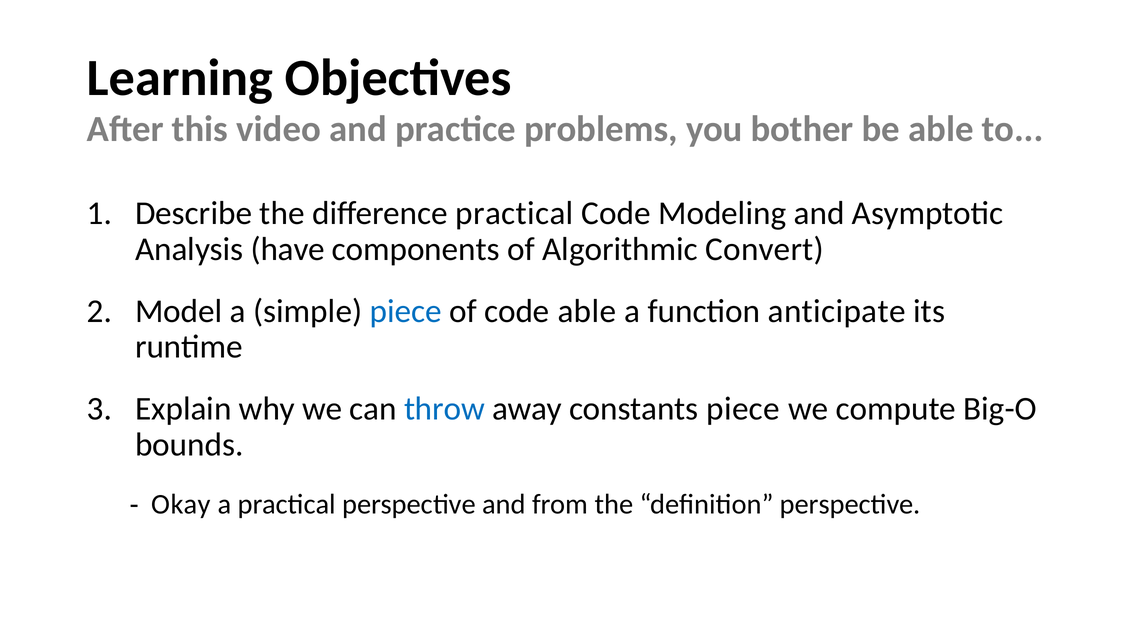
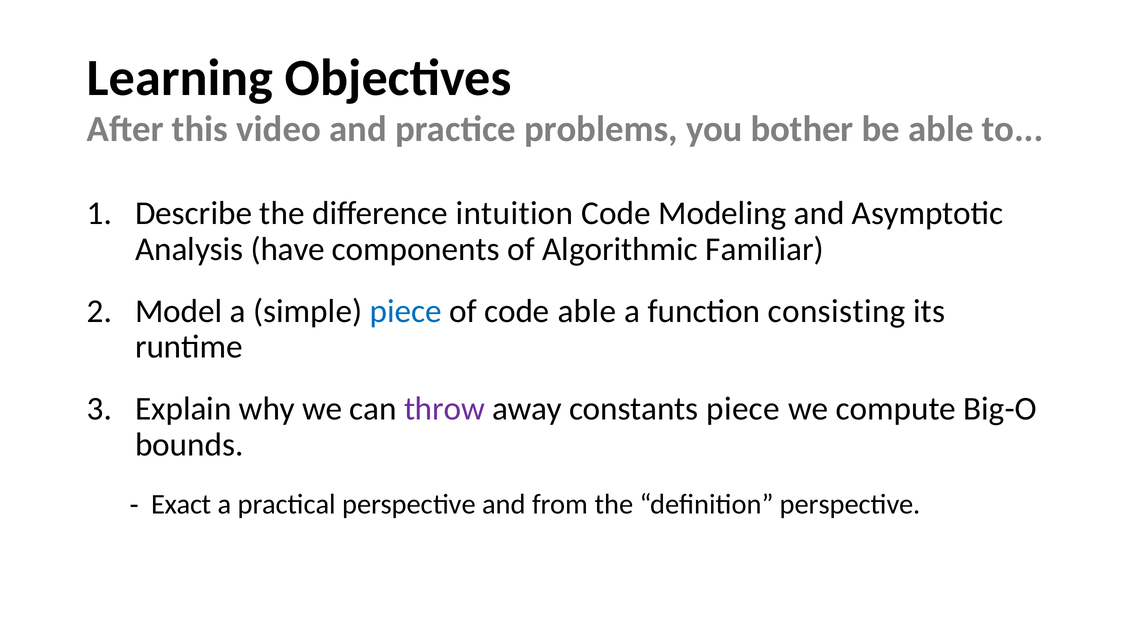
difference practical: practical -> intuition
Convert: Convert -> Familiar
anticipate: anticipate -> consisting
throw colour: blue -> purple
Okay: Okay -> Exact
